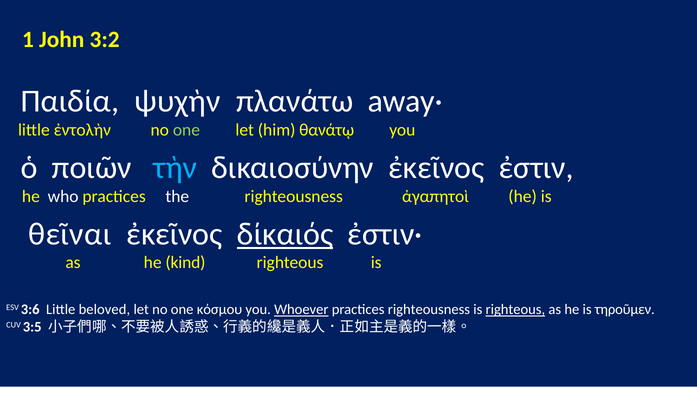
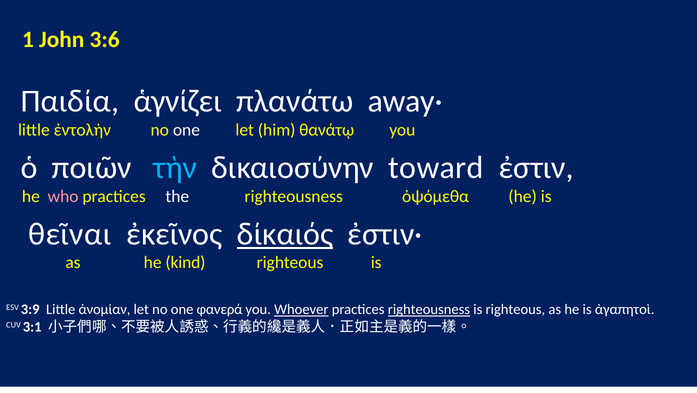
3:2: 3:2 -> 3:6
ψυχὴν: ψυχὴν -> ἁγνίζει
one at (186, 130) colour: light green -> white
δικαιοσύνην ἐκεῖνος: ἐκεῖνος -> toward
who colour: white -> pink
ἀγαπητοὶ: ἀγαπητοὶ -> ὀψόμεθα
3:6: 3:6 -> 3:9
beloved: beloved -> ἀνομίαν
κόσμου: κόσμου -> φανερά
righteousness at (429, 310) underline: none -> present
righteous at (515, 310) underline: present -> none
τηροῦμεν: τηροῦμεν -> ἀγαπητοὶ
3:5: 3:5 -> 3:1
